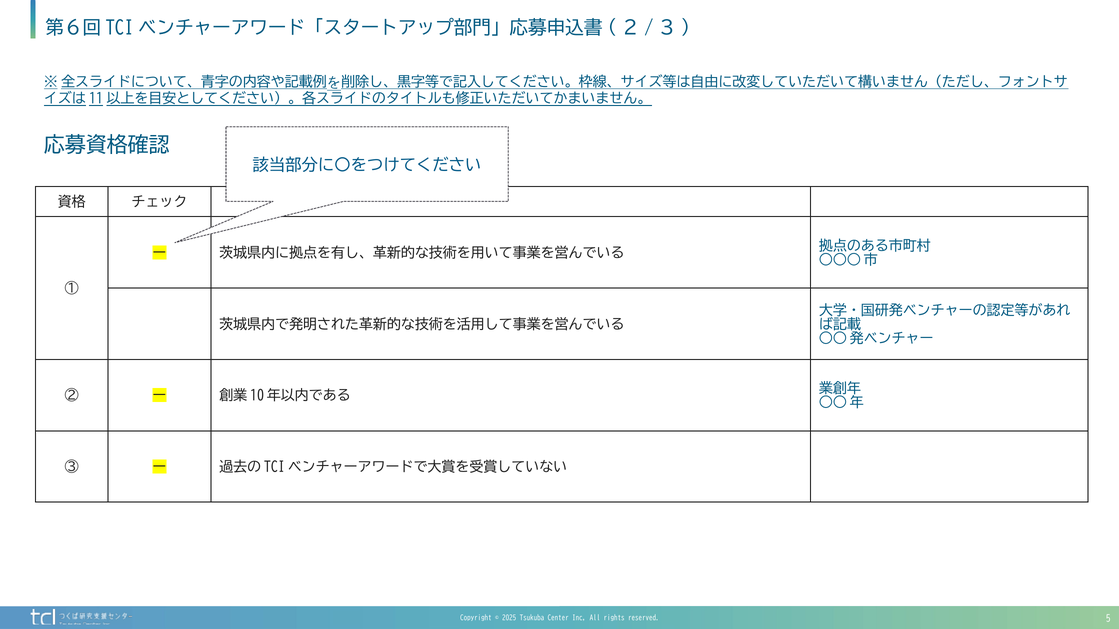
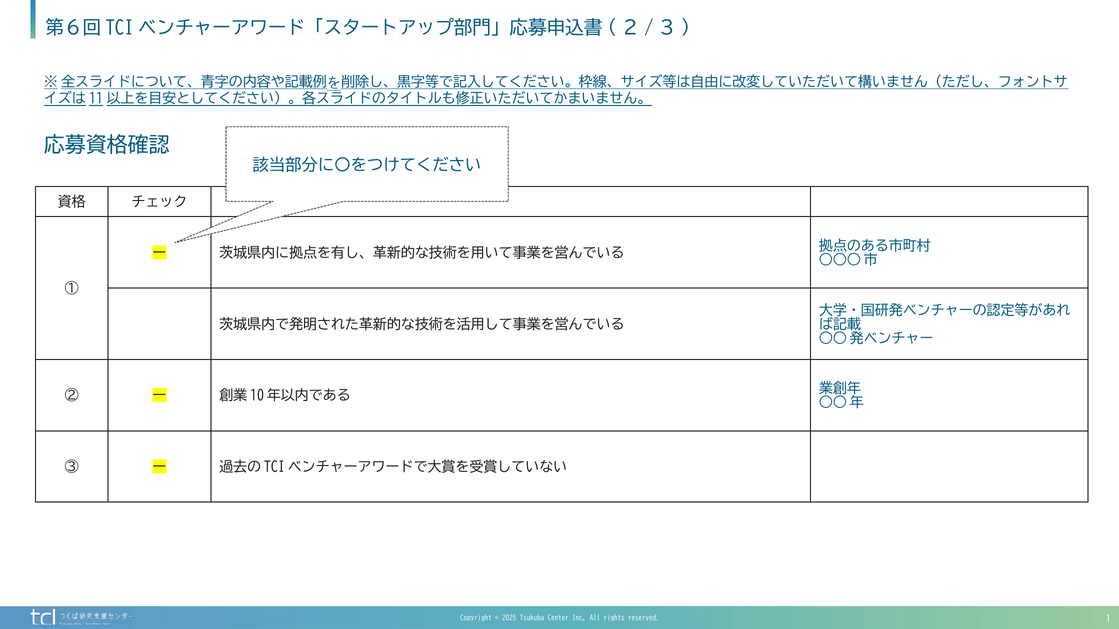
5: 5 -> 1
